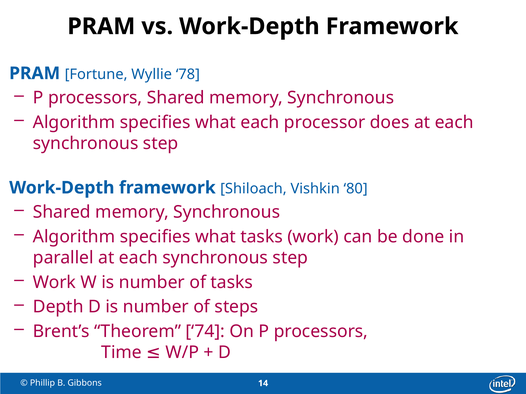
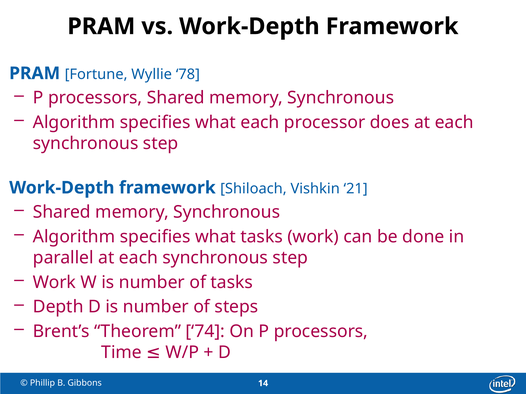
80: 80 -> 21
